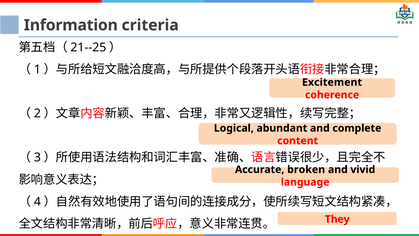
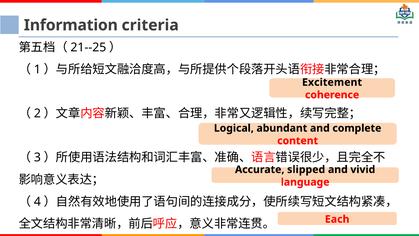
broken: broken -> slipped
They: They -> Each
